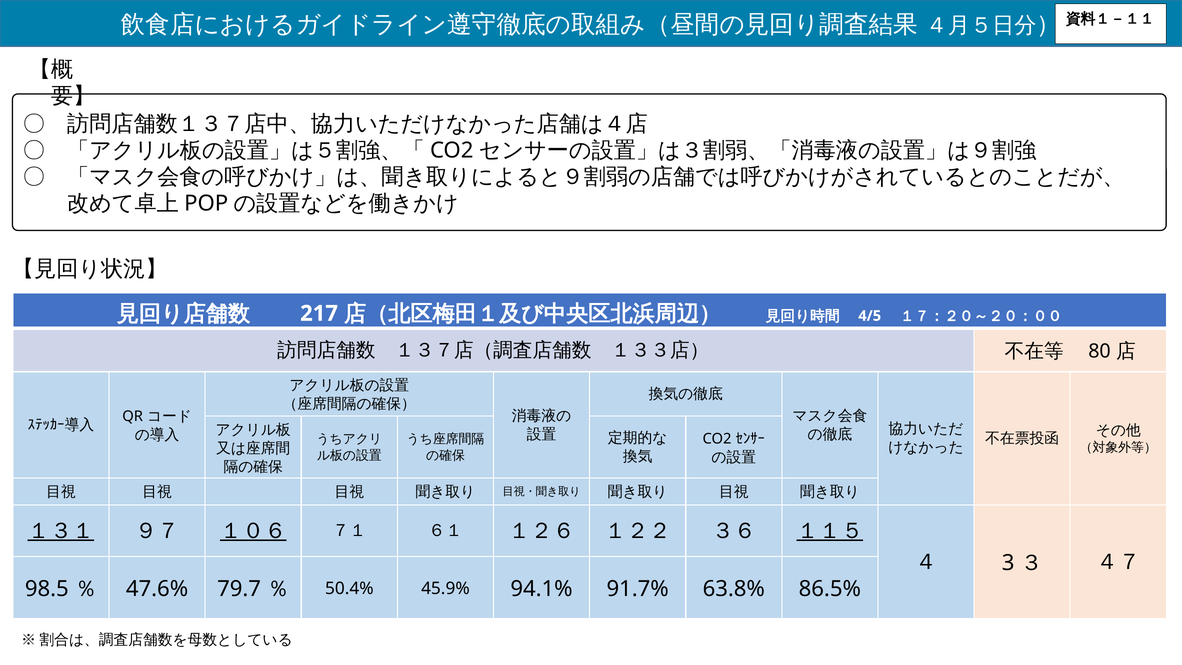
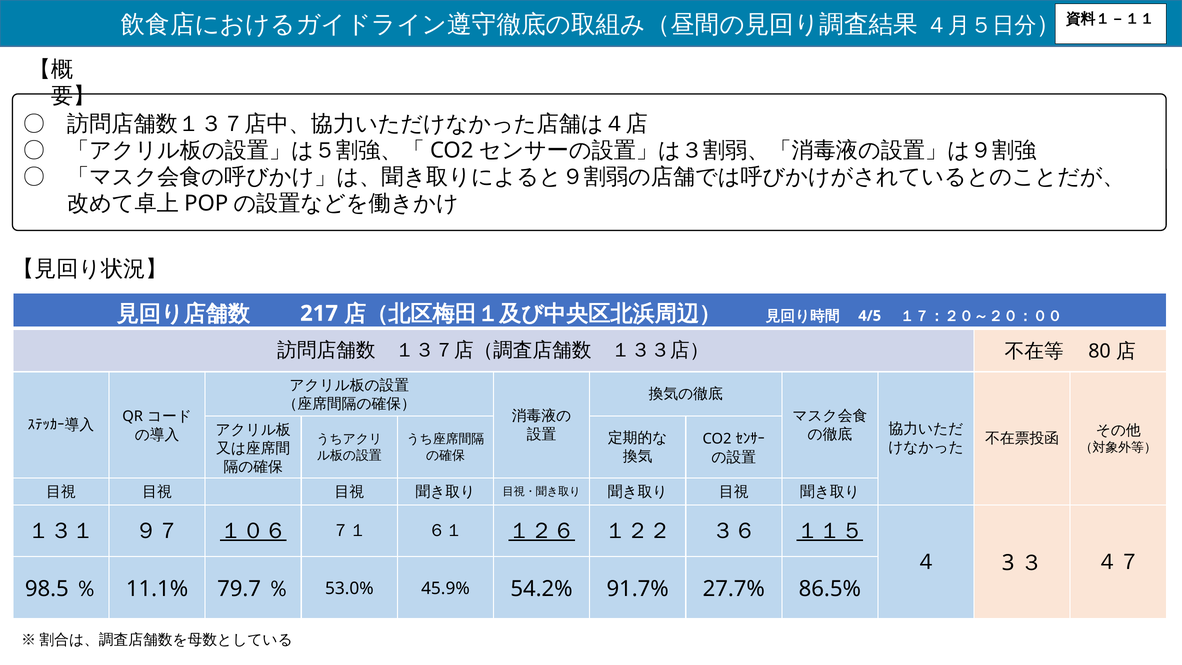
１３１ underline: present -> none
１２６ underline: none -> present
47.6%: 47.6% -> 11.1%
50.4%: 50.4% -> 53.0%
94.1%: 94.1% -> 54.2%
63.8%: 63.8% -> 27.7%
